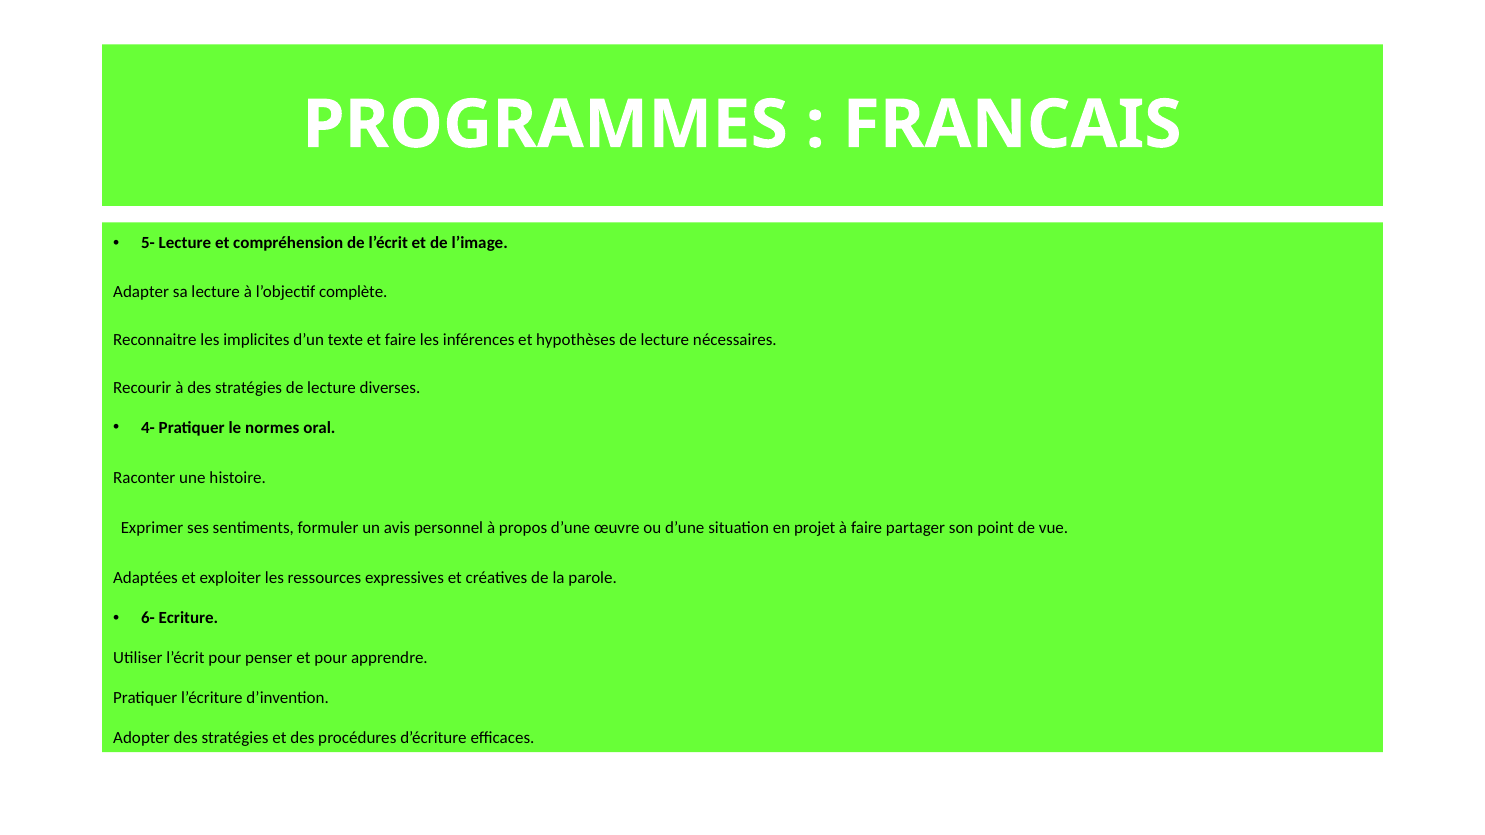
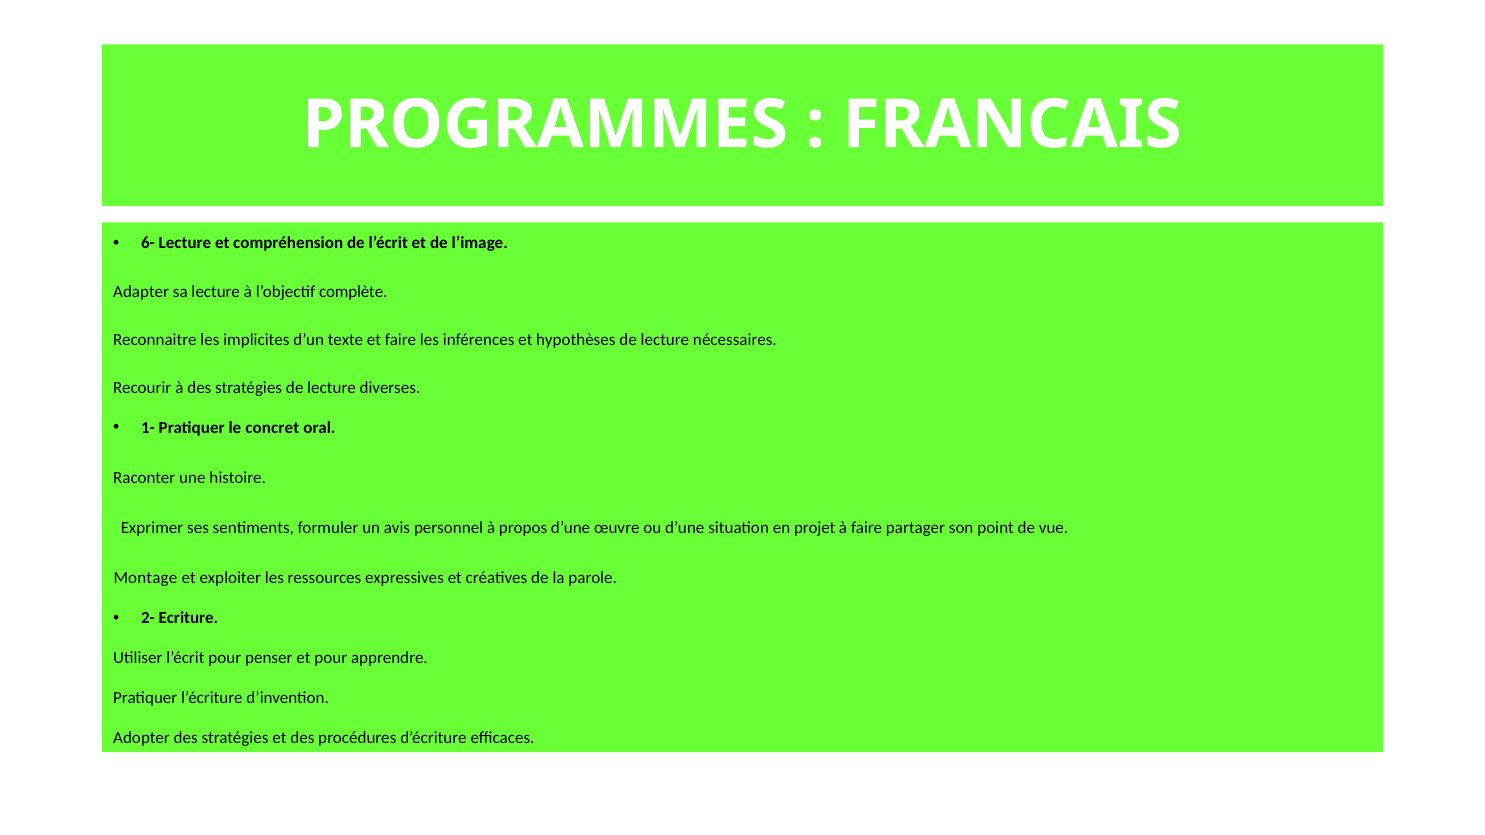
5-: 5- -> 6-
4-: 4- -> 1-
normes: normes -> concret
Adaptées: Adaptées -> Montage
6-: 6- -> 2-
